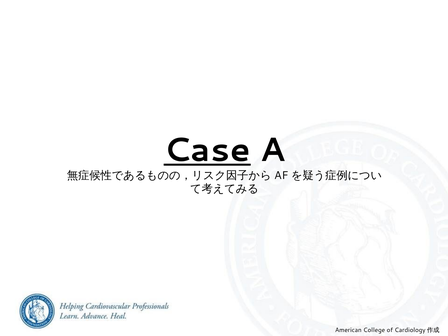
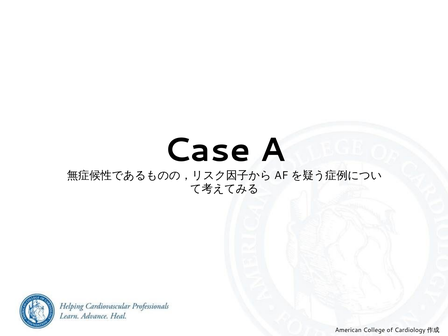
Case underline: present -> none
